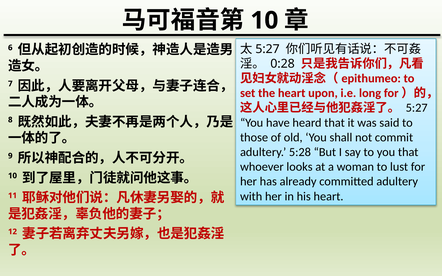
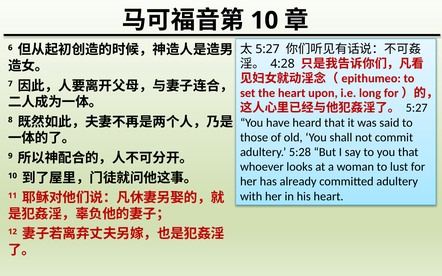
0:28: 0:28 -> 4:28
